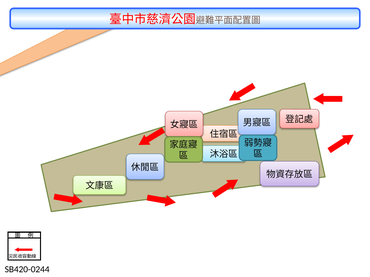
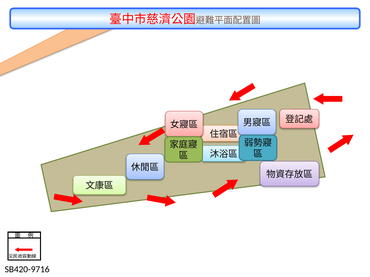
SB420-0244: SB420-0244 -> SB420-9716
